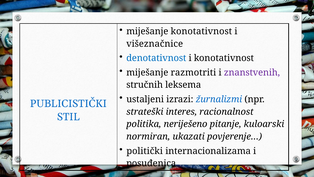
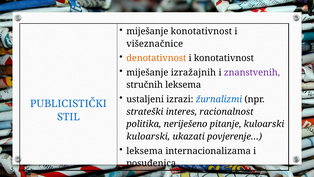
denotativnost colour: blue -> orange
razmotriti: razmotriti -> izražajnih
normiran at (148, 136): normiran -> kuloarski
politički at (145, 151): politički -> leksema
